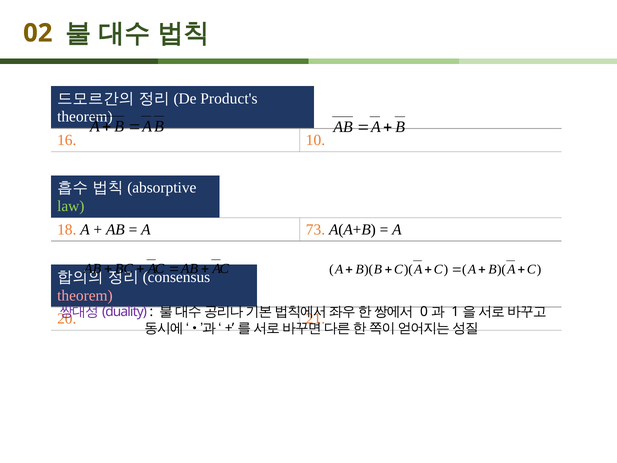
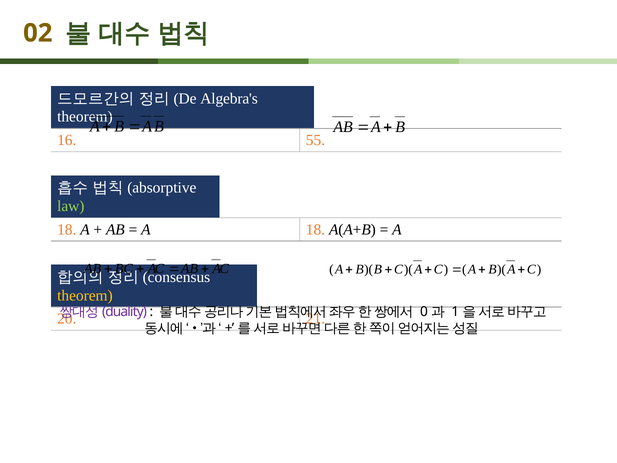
Product's: Product's -> Algebra's
10: 10 -> 55
A 73: 73 -> 18
theorem at (85, 295) colour: pink -> yellow
